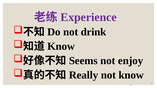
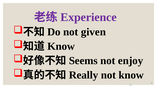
drink: drink -> given
